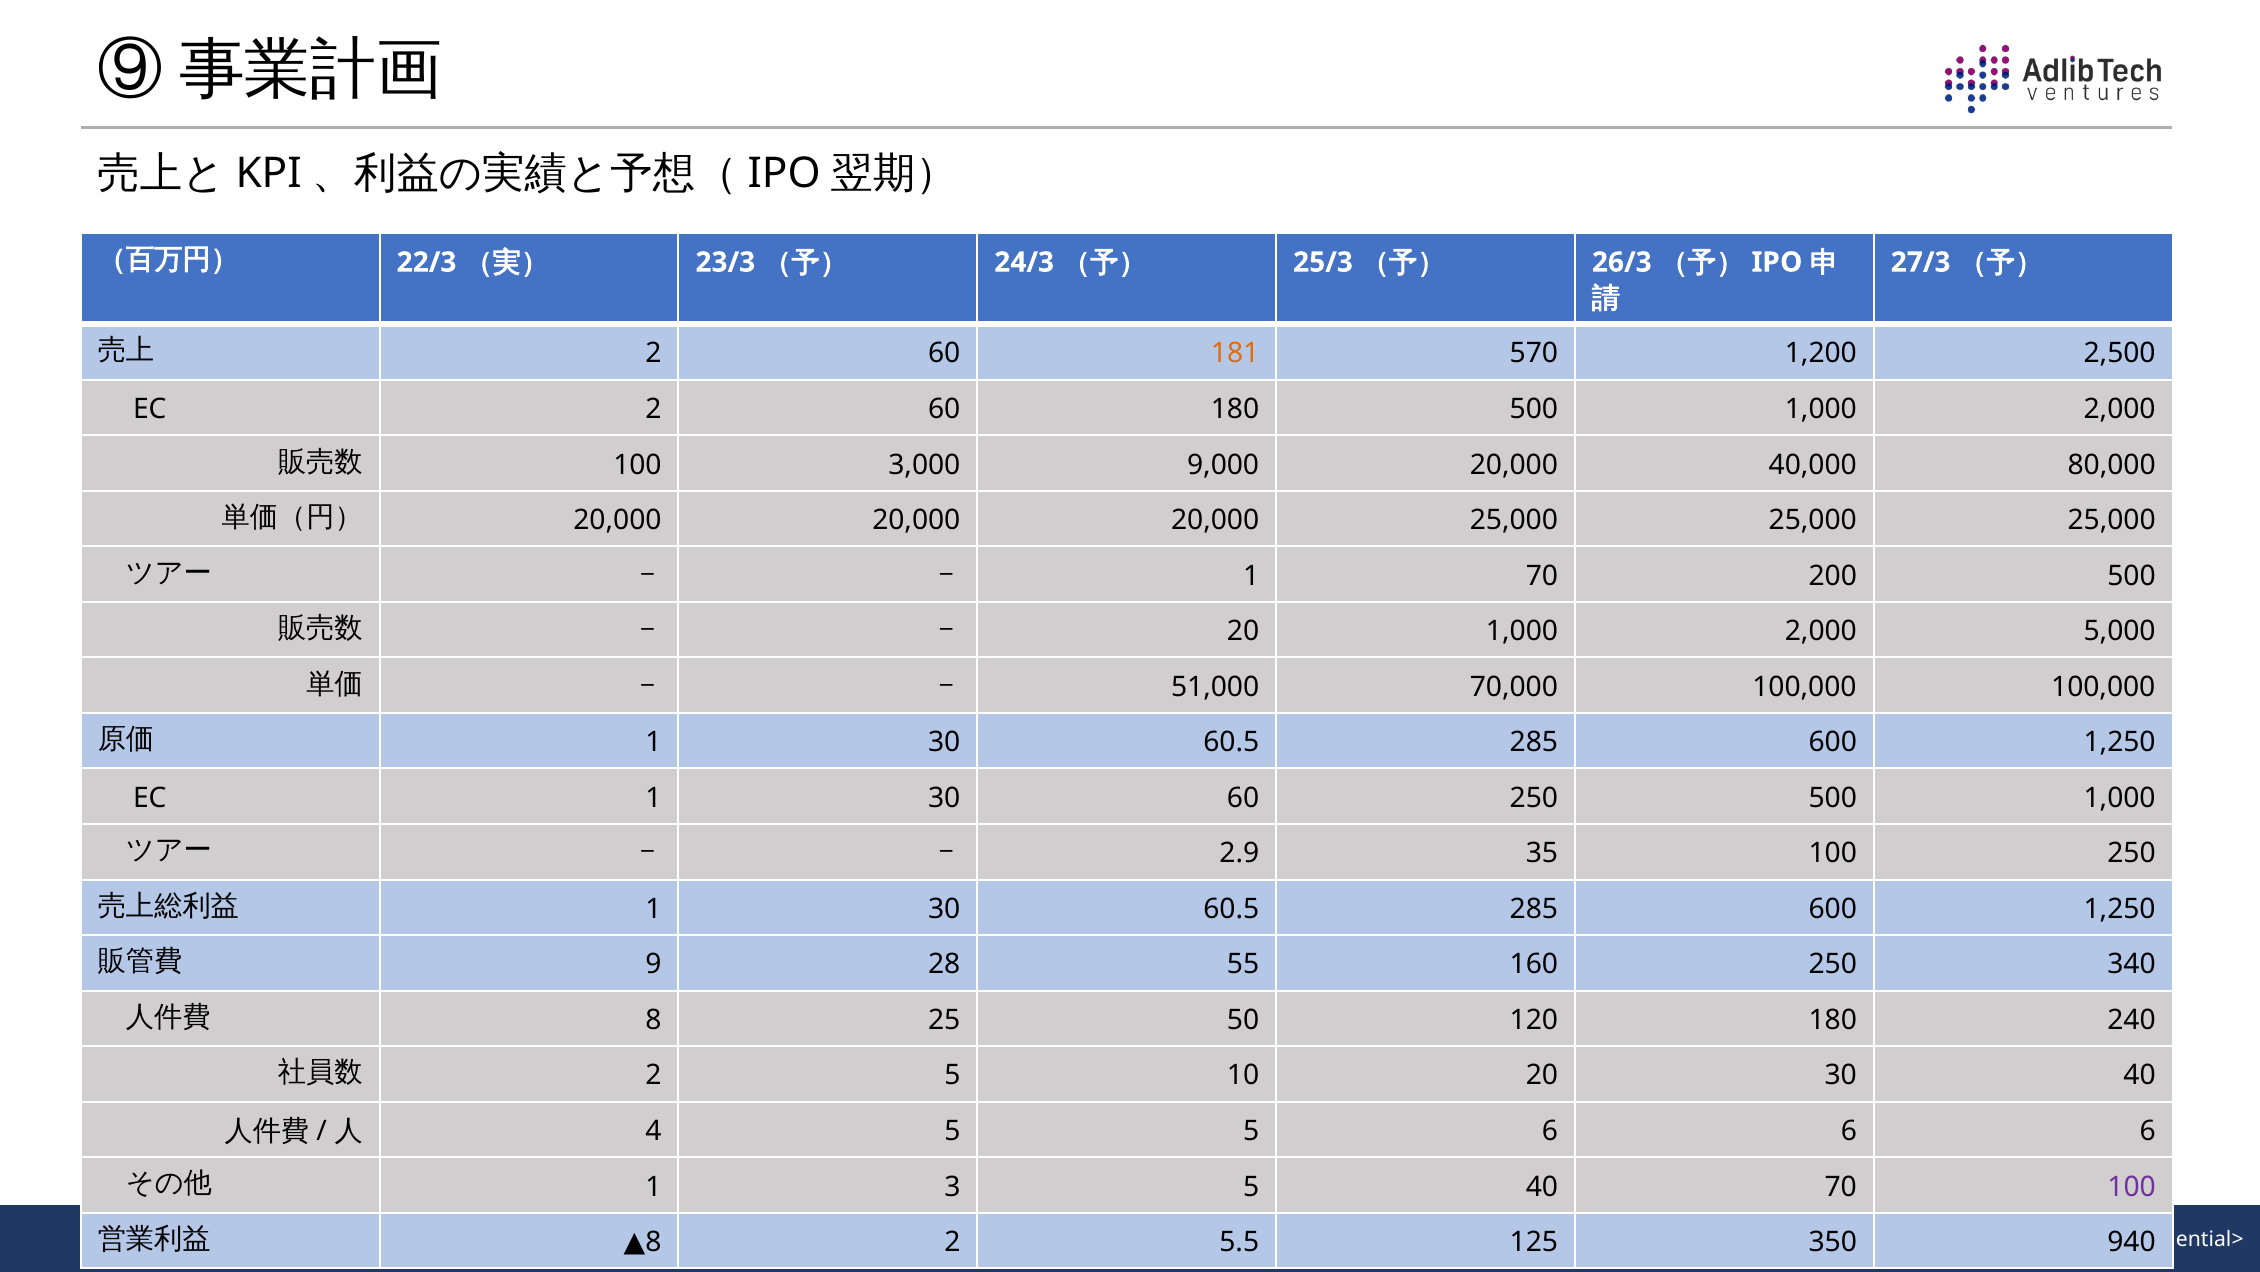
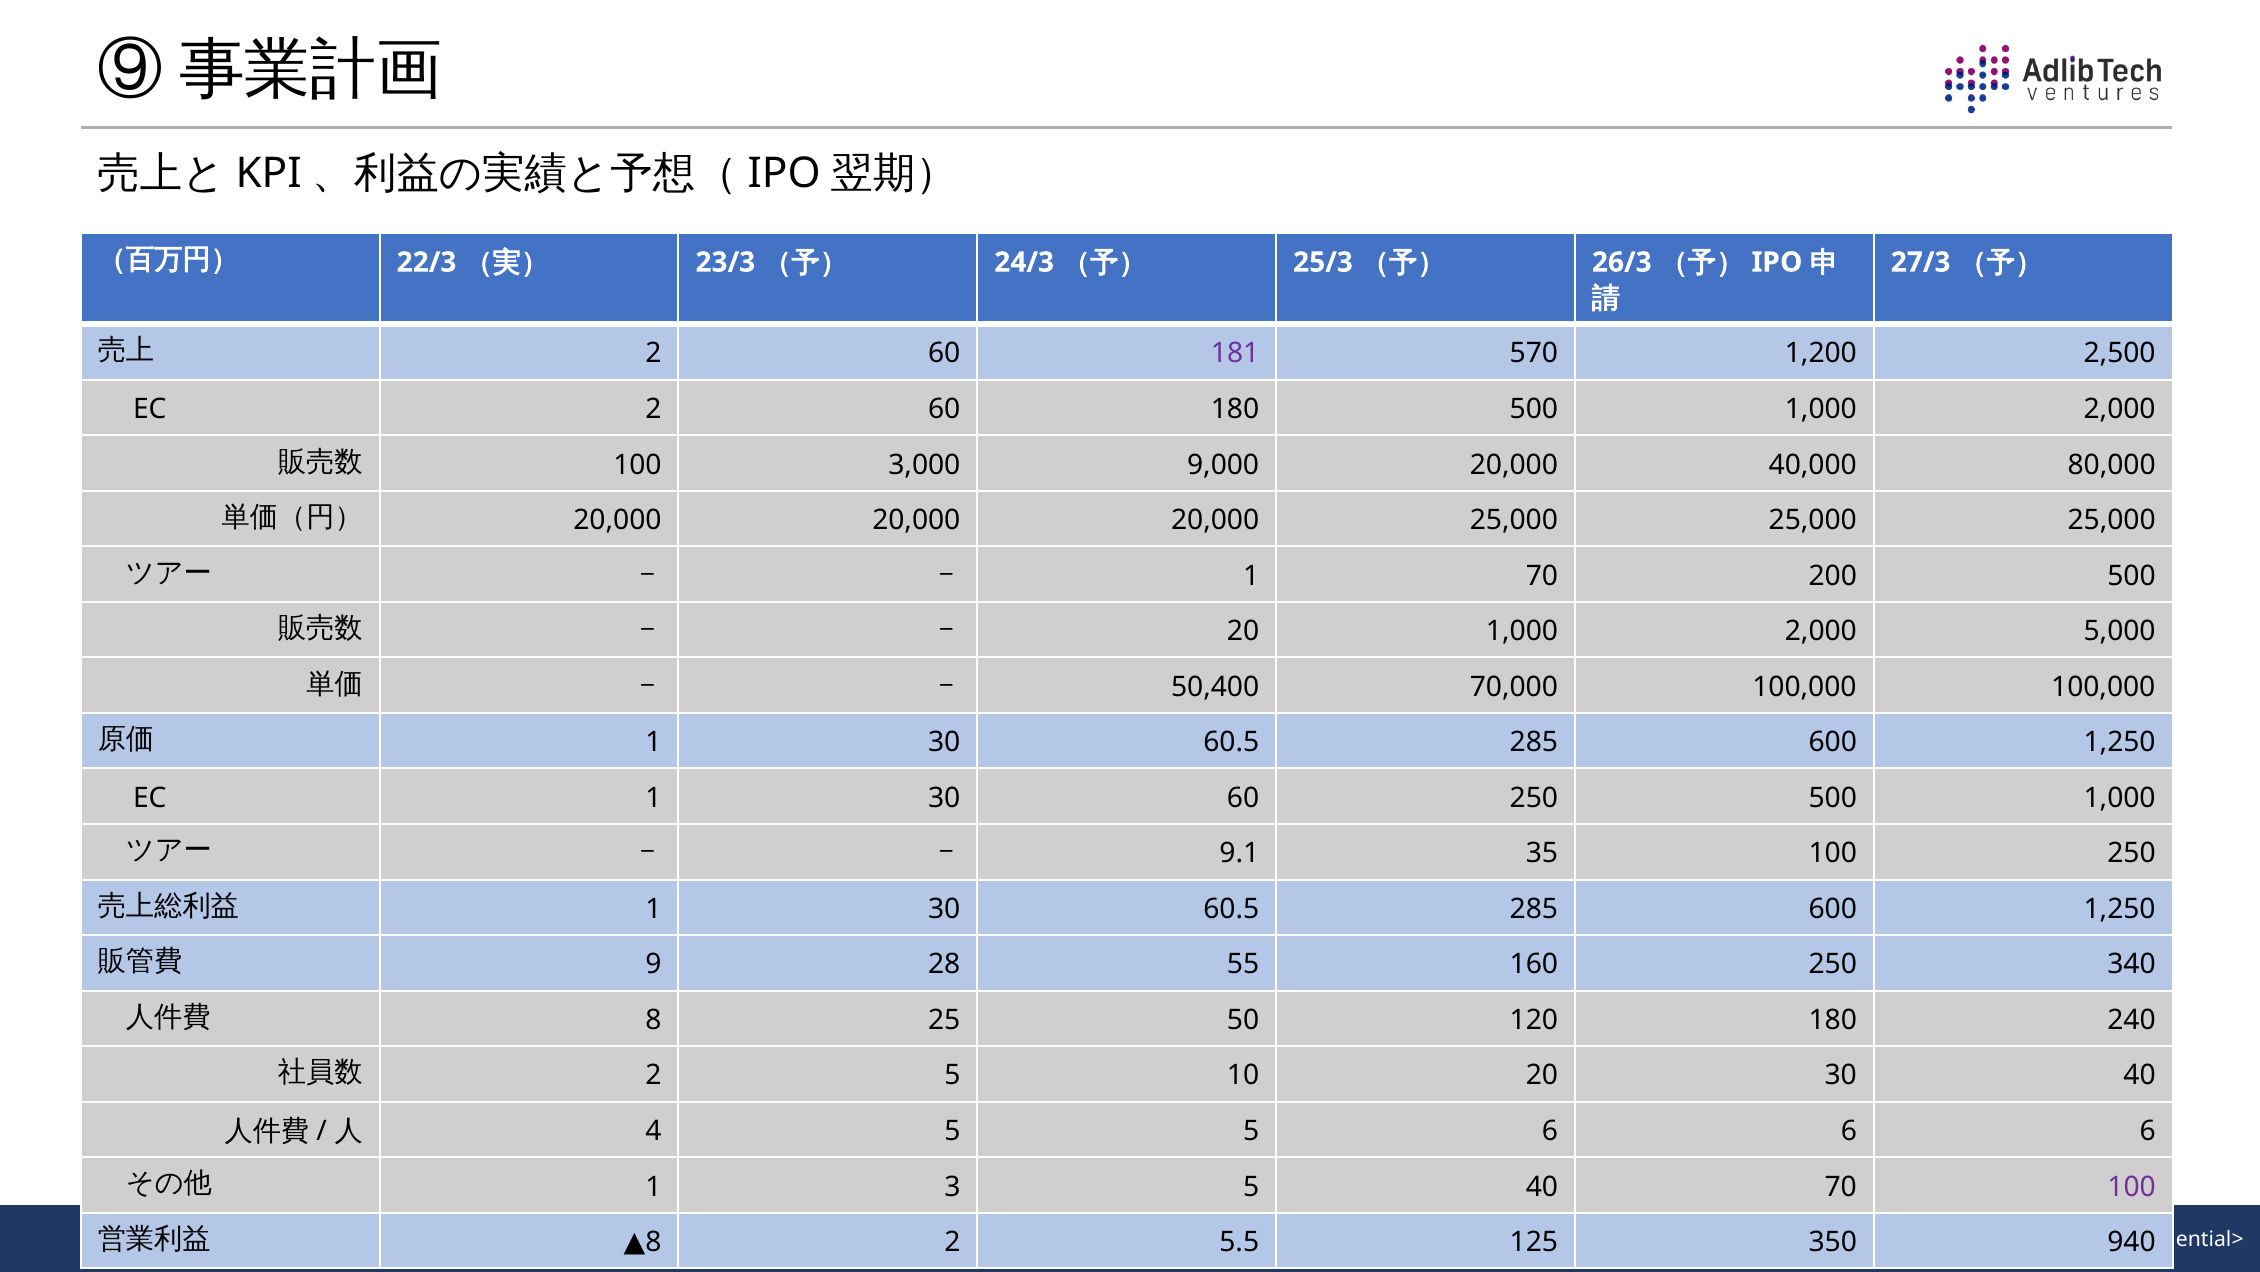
181 colour: orange -> purple
51,000: 51,000 -> 50,400
2.9: 2.9 -> 9.1
